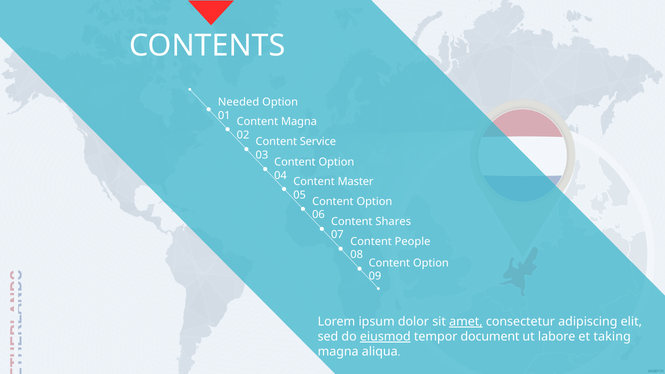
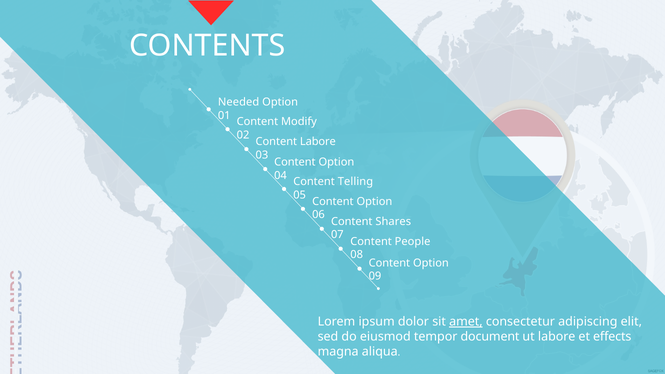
Content Magna: Magna -> Modify
Content Service: Service -> Labore
Master: Master -> Telling
eiusmod underline: present -> none
taking: taking -> effects
